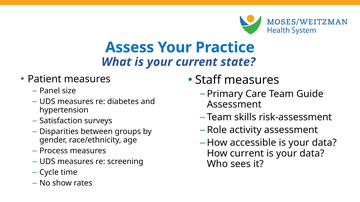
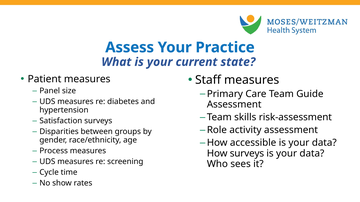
How current: current -> surveys
